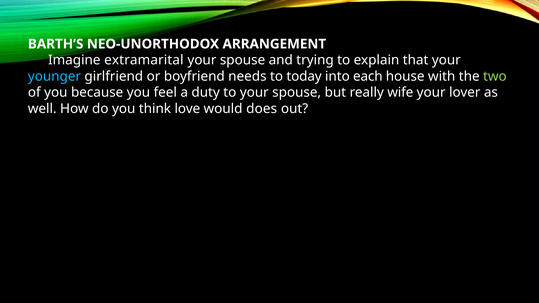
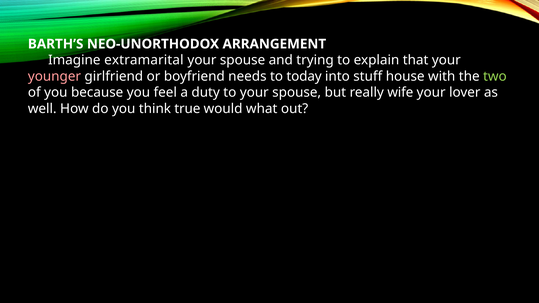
younger colour: light blue -> pink
each: each -> stuff
love: love -> true
does: does -> what
